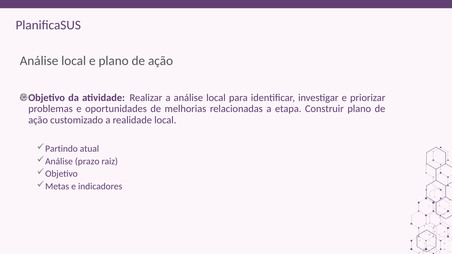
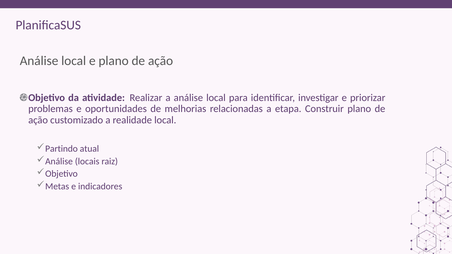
prazo: prazo -> locais
